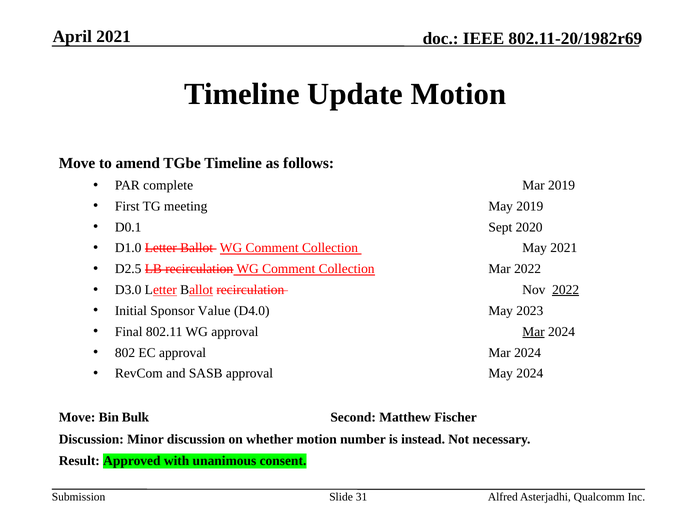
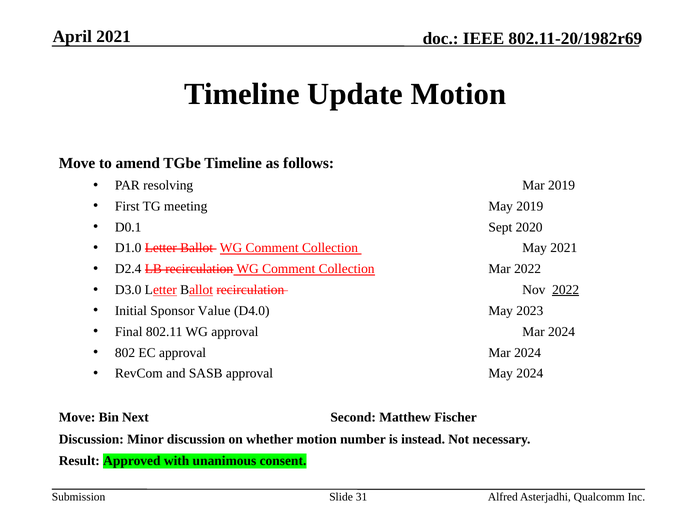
complete: complete -> resolving
D2.5: D2.5 -> D2.4
Mar at (534, 332) underline: present -> none
Bulk: Bulk -> Next
